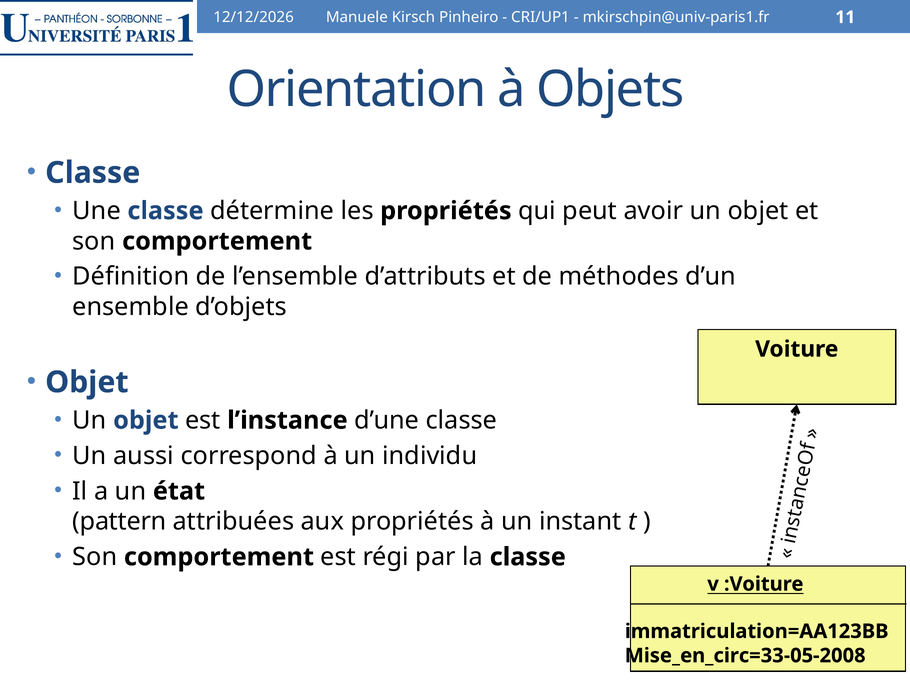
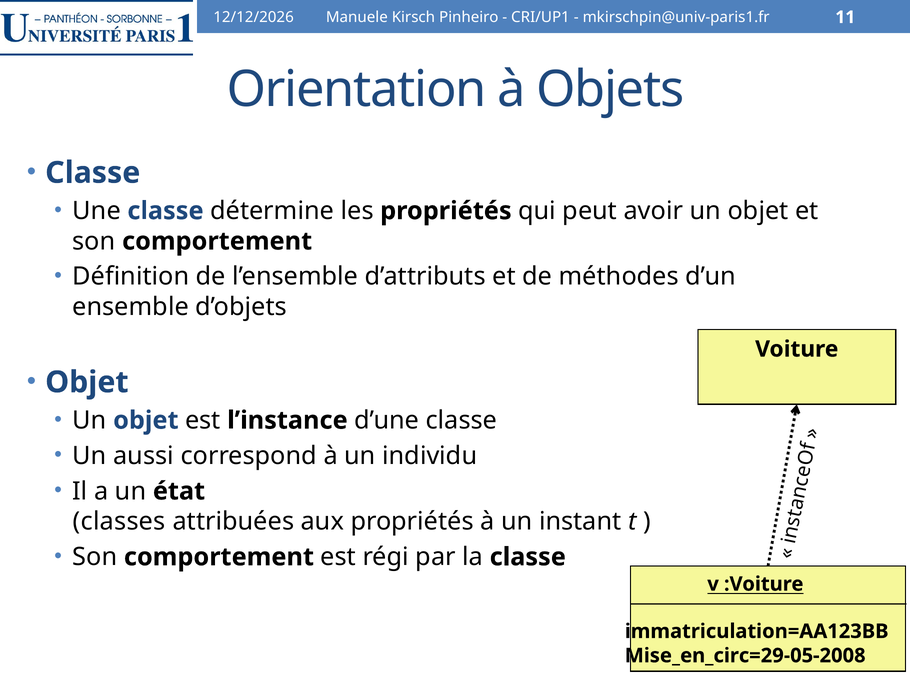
pattern: pattern -> classes
Mise_en_circ=33-05-2008: Mise_en_circ=33-05-2008 -> Mise_en_circ=29-05-2008
